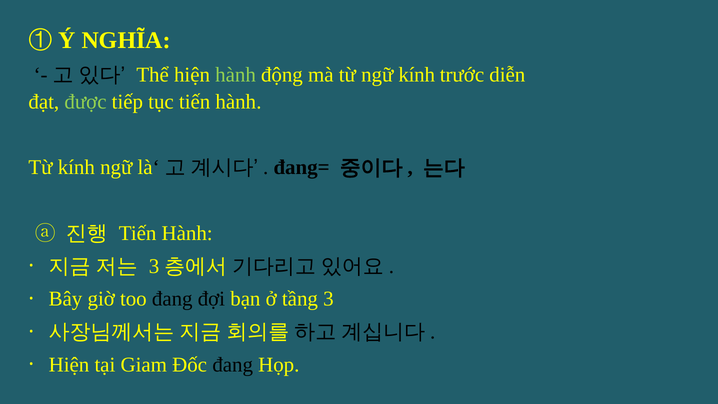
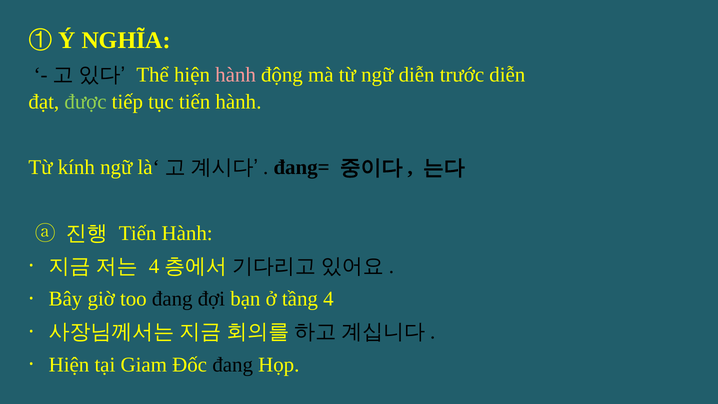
hành at (236, 75) colour: light green -> pink
ngữ kính: kính -> diễn
3 at (154, 266): 3 -> 4
tầng 3: 3 -> 4
